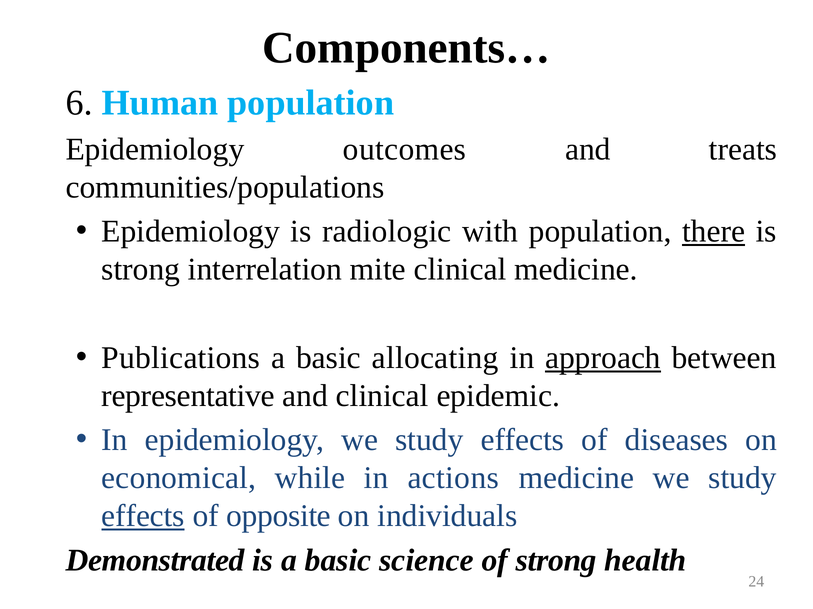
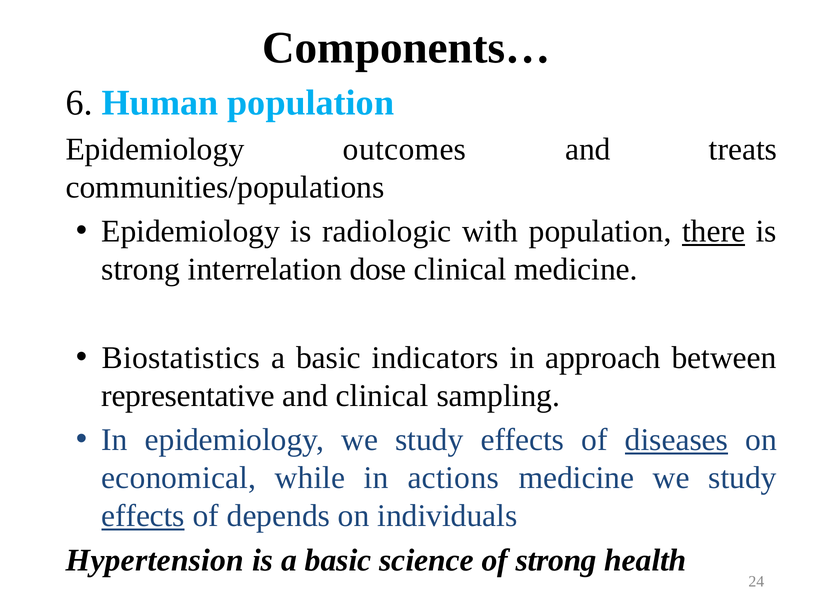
mite: mite -> dose
Publications: Publications -> Biostatistics
allocating: allocating -> indicators
approach underline: present -> none
epidemic: epidemic -> sampling
diseases underline: none -> present
opposite: opposite -> depends
Demonstrated: Demonstrated -> Hypertension
